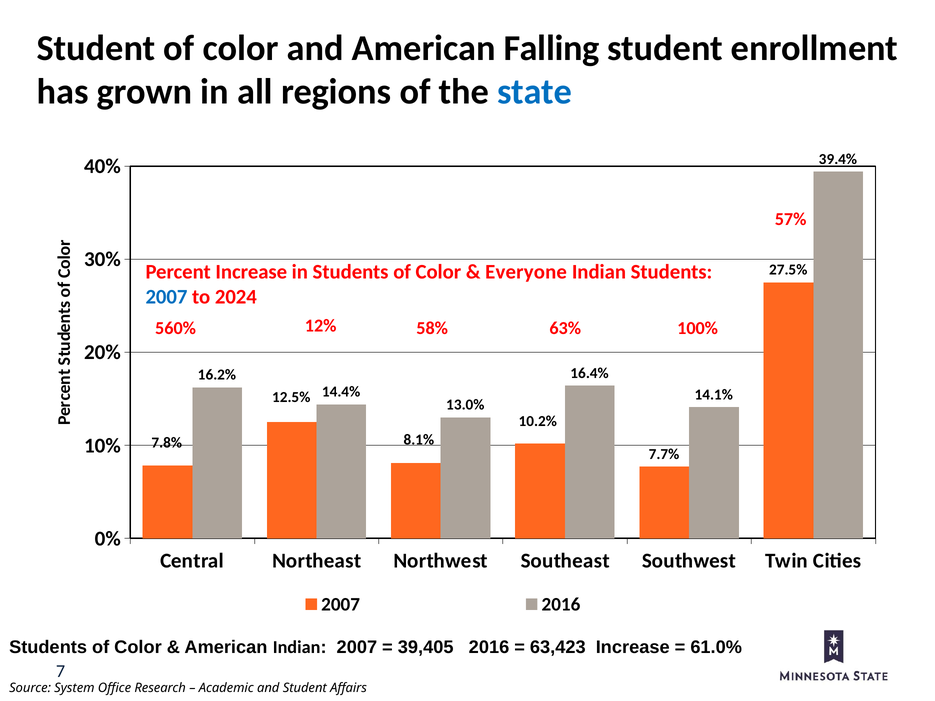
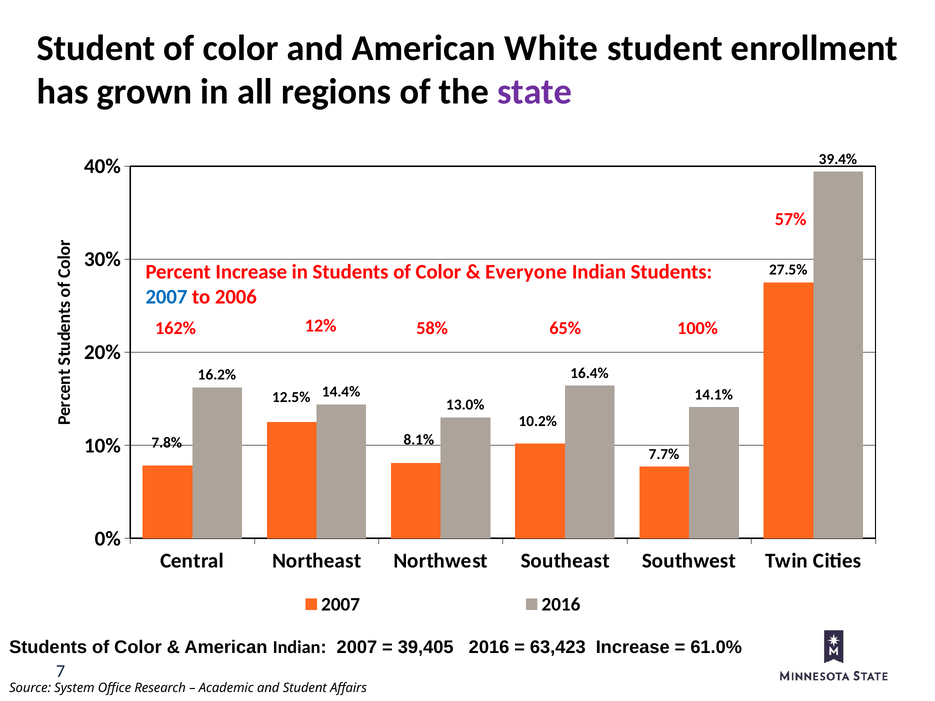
Falling: Falling -> White
state colour: blue -> purple
2024: 2024 -> 2006
560%: 560% -> 162%
63%: 63% -> 65%
